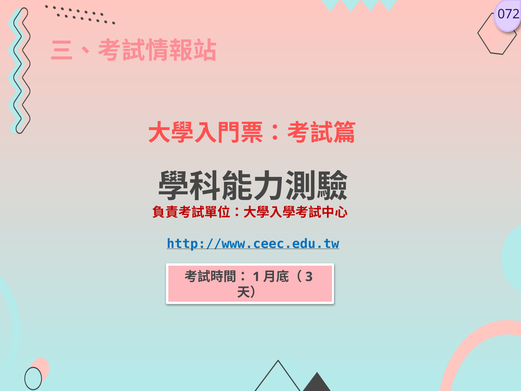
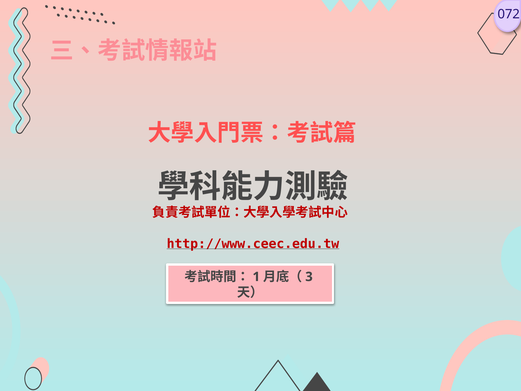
http://www.ceec.edu.tw colour: blue -> red
